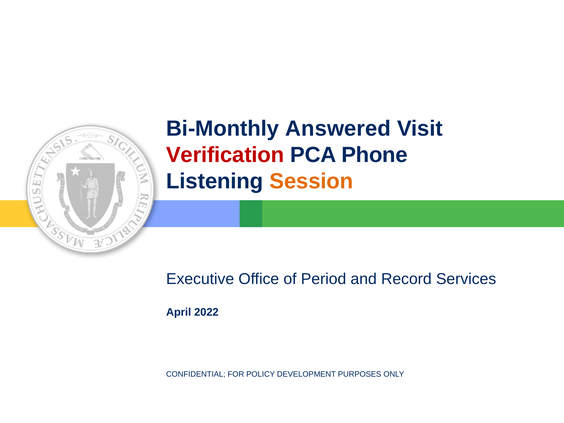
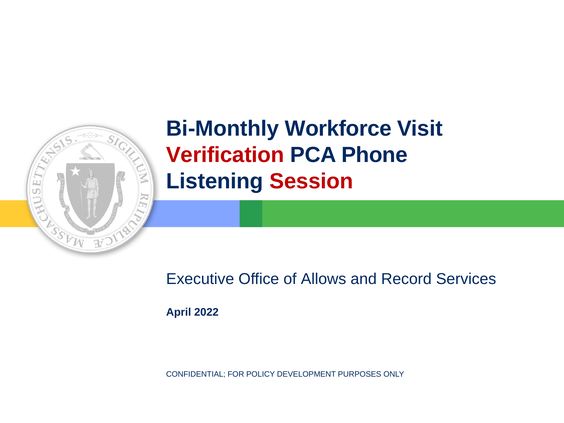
Answered: Answered -> Workforce
Session colour: orange -> red
Period: Period -> Allows
